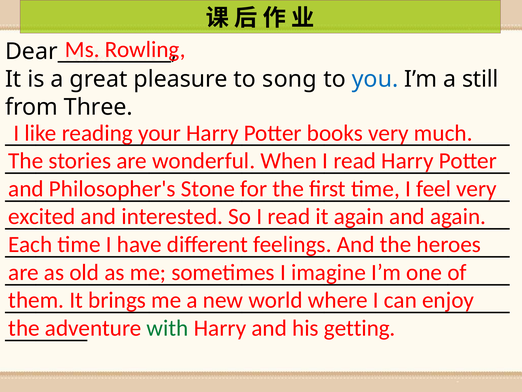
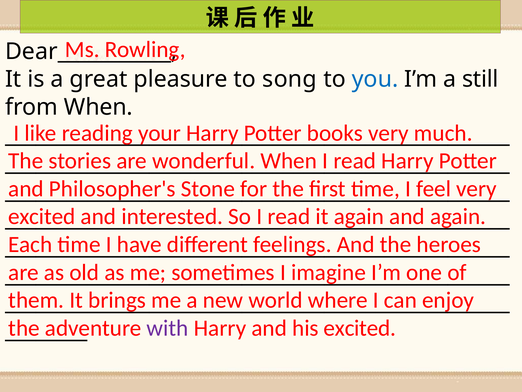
from Three: Three -> When
with colour: green -> purple
his getting: getting -> excited
